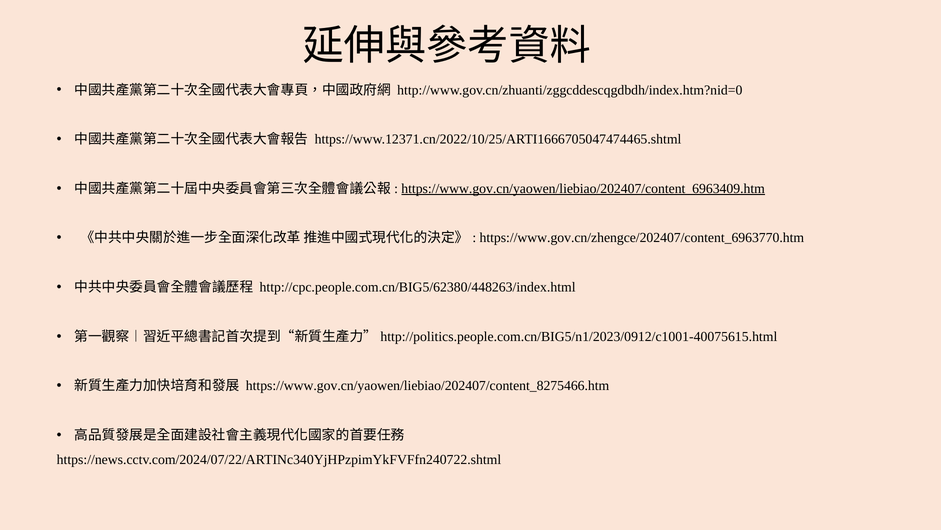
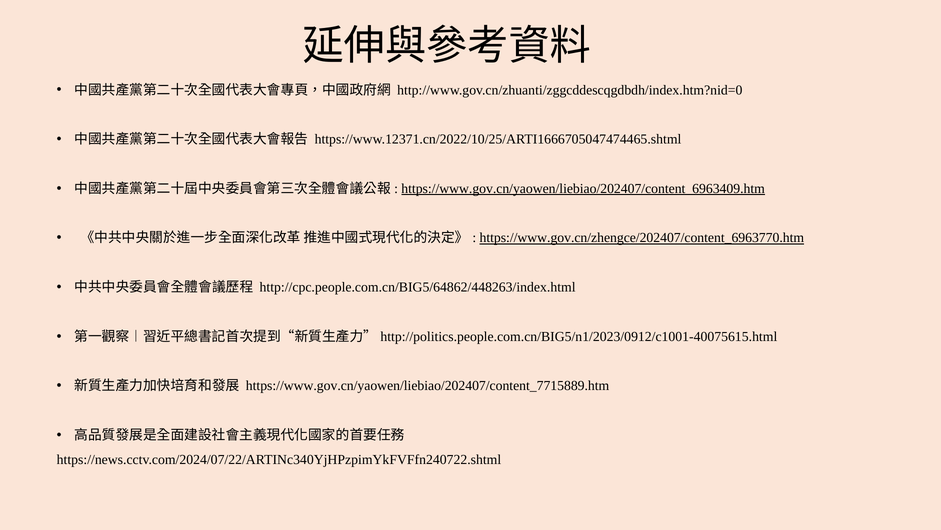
https://www.gov.cn/zhengce/202407/content_6963770.htm underline: none -> present
http://cpc.people.com.cn/BIG5/62380/448263/index.html: http://cpc.people.com.cn/BIG5/62380/448263/index.html -> http://cpc.people.com.cn/BIG5/64862/448263/index.html
https://www.gov.cn/yaowen/liebiao/202407/content_8275466.htm: https://www.gov.cn/yaowen/liebiao/202407/content_8275466.htm -> https://www.gov.cn/yaowen/liebiao/202407/content_7715889.htm
